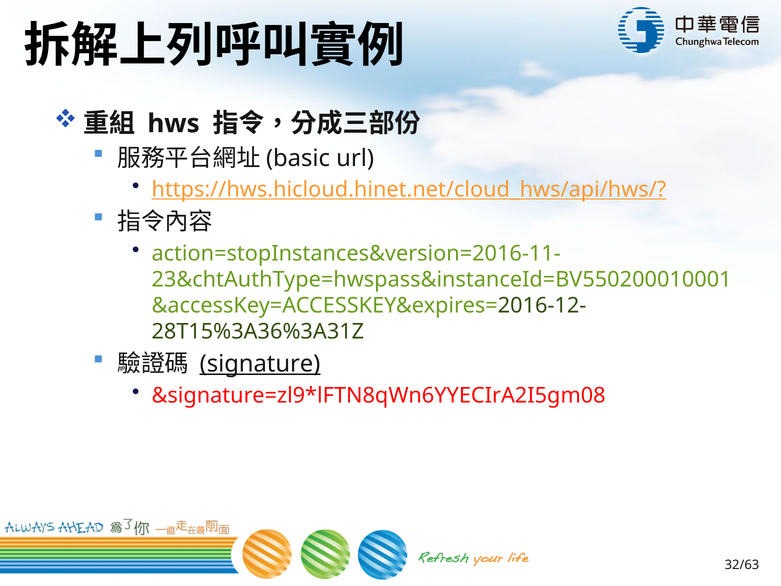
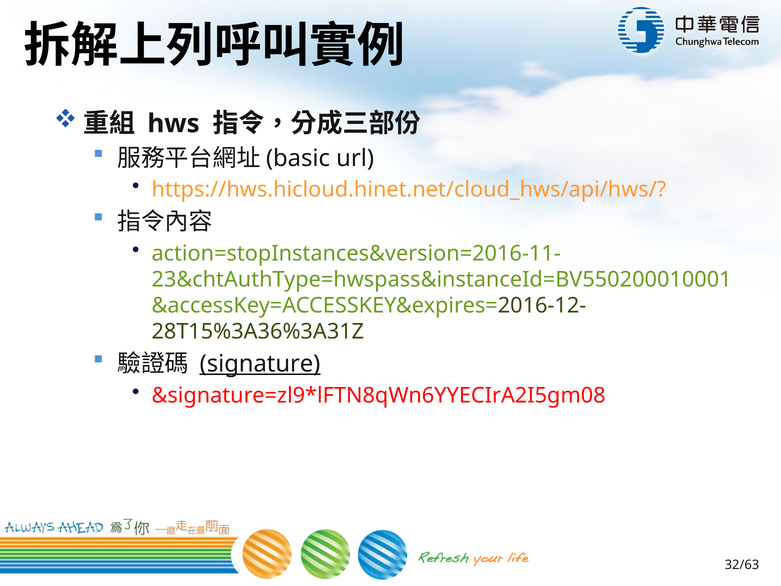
https://hws.hicloud.hinet.net/cloud_hws/api/hws/ underline: present -> none
